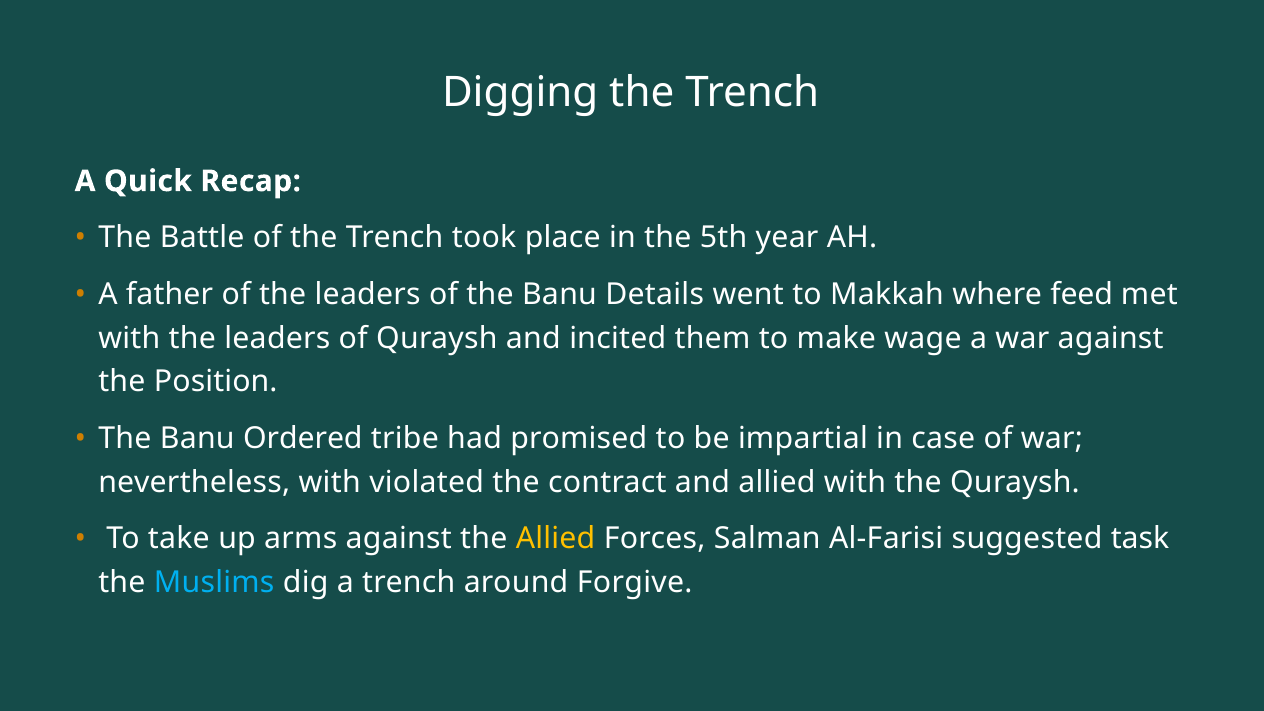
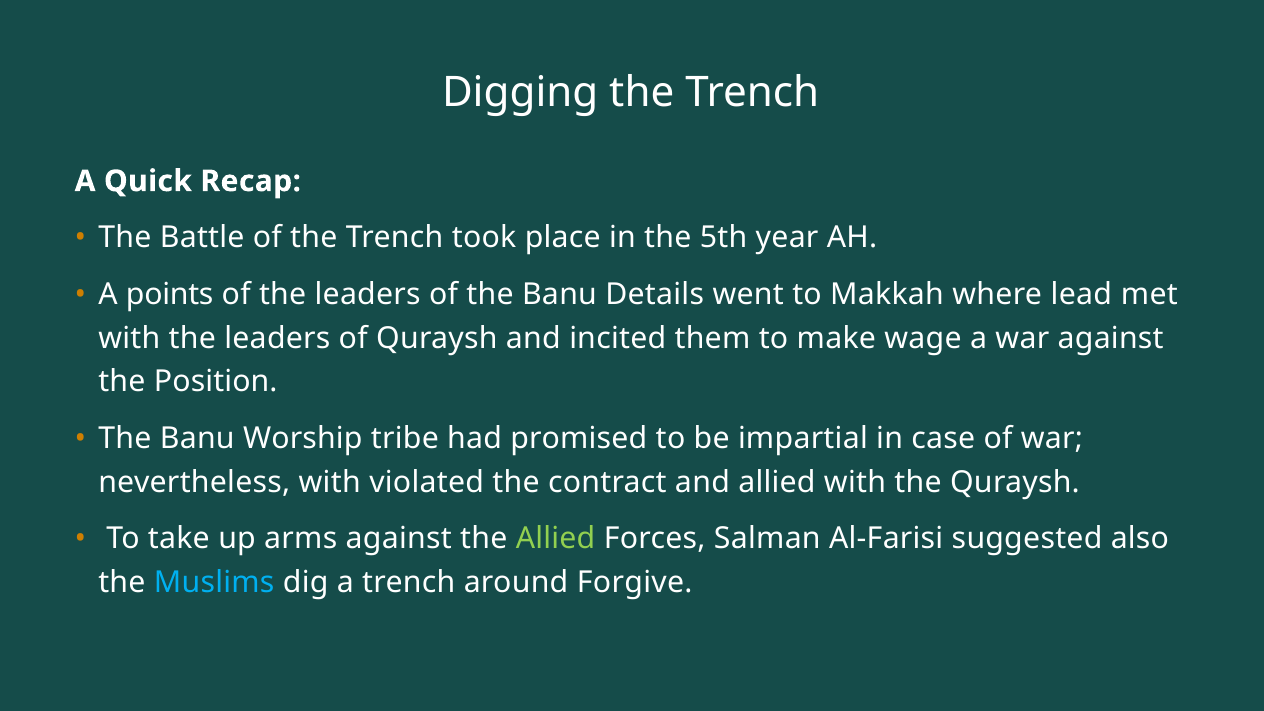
father: father -> points
feed: feed -> lead
Ordered: Ordered -> Worship
Allied at (556, 539) colour: yellow -> light green
task: task -> also
